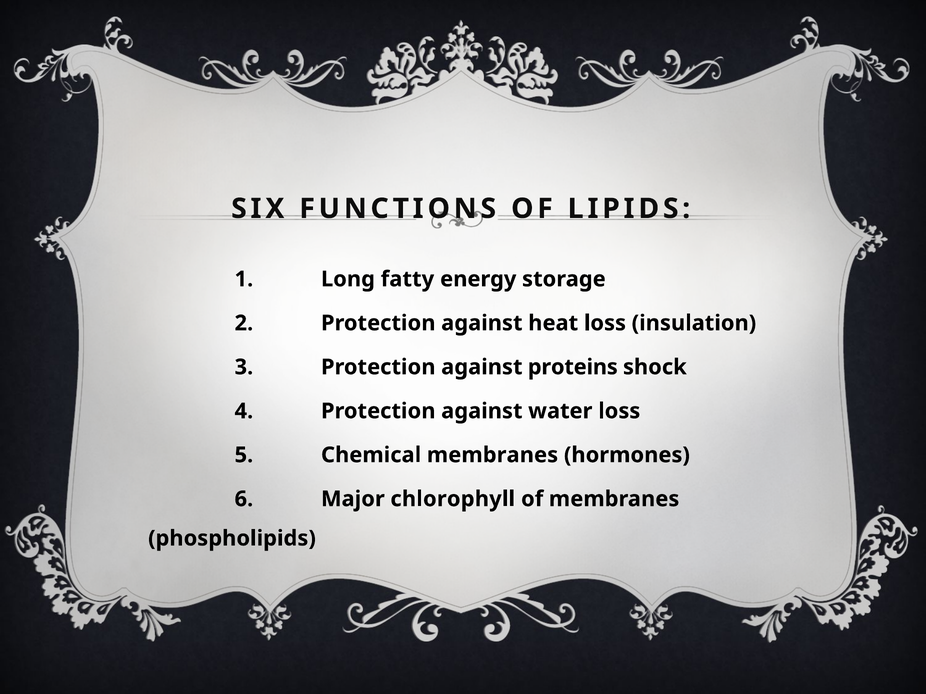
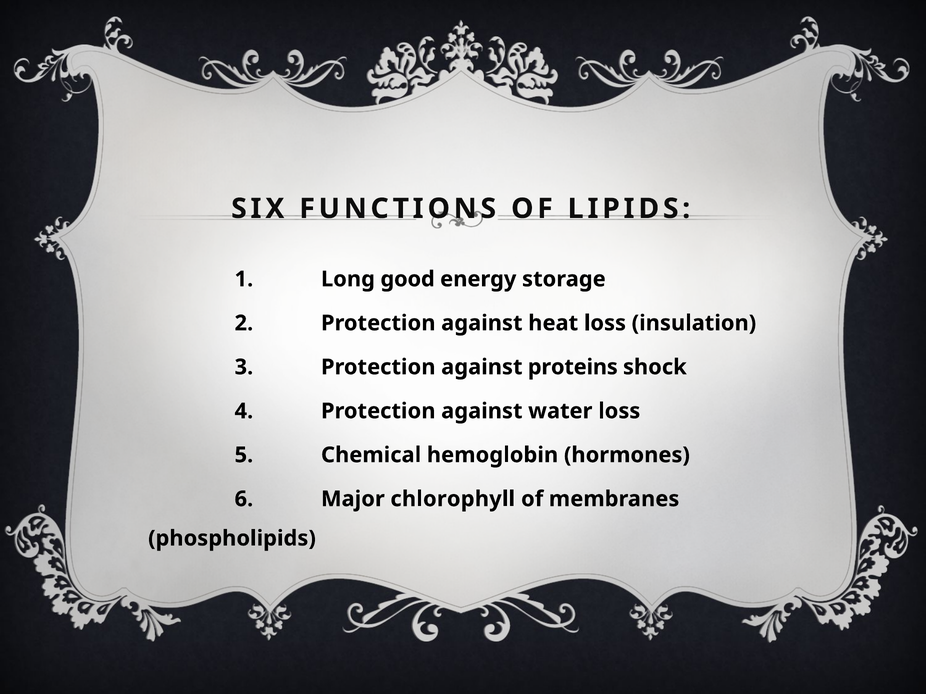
fatty: fatty -> good
Chemical membranes: membranes -> hemoglobin
